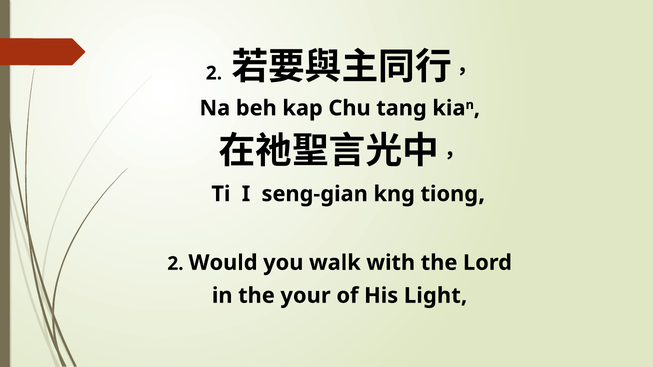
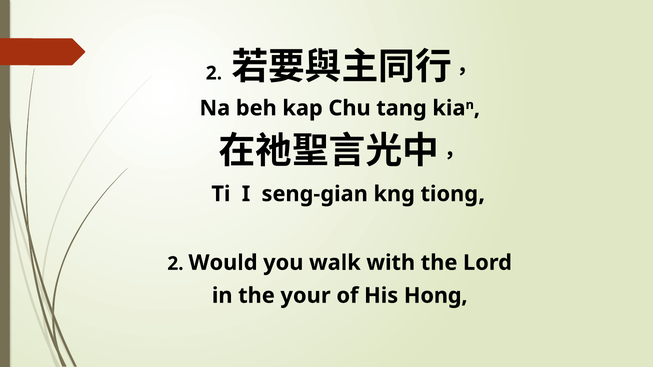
Light: Light -> Hong
